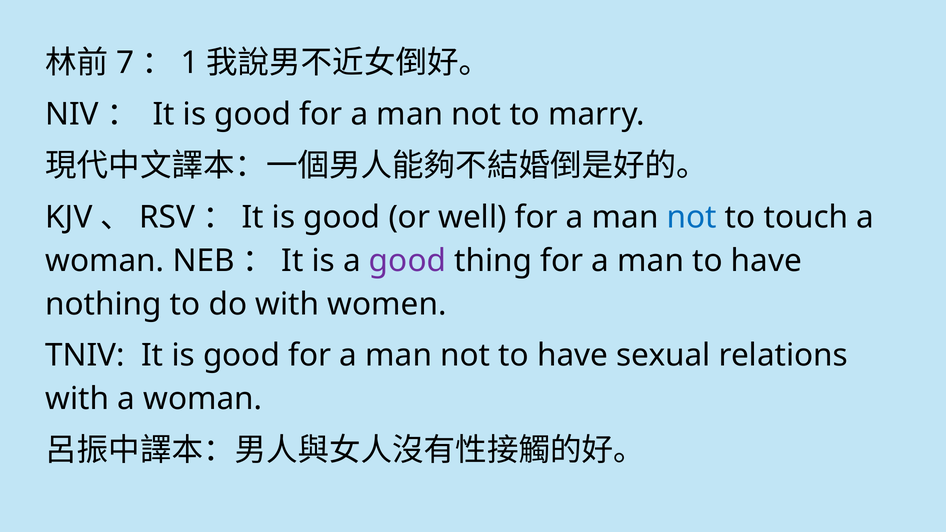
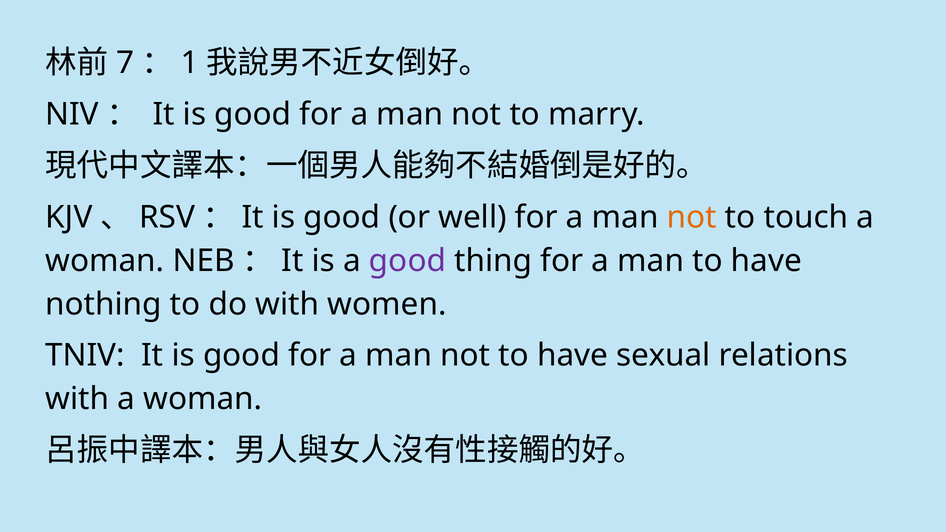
not at (692, 217) colour: blue -> orange
